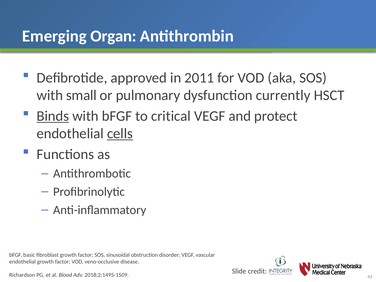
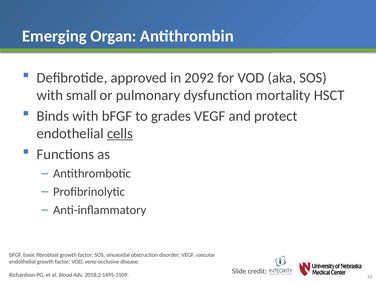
2011: 2011 -> 2092
currently: currently -> mortality
Binds underline: present -> none
critical: critical -> grades
